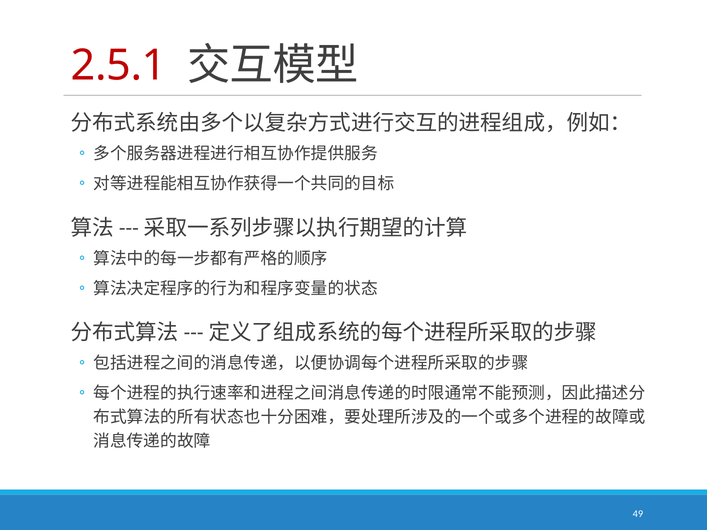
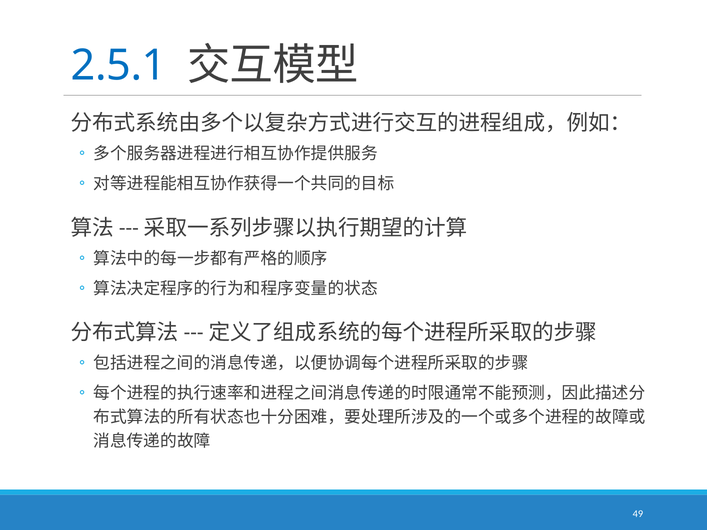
2.5.1 colour: red -> blue
